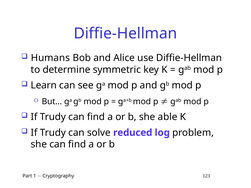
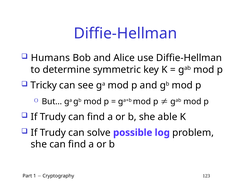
Learn: Learn -> Tricky
reduced: reduced -> possible
